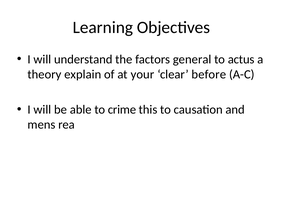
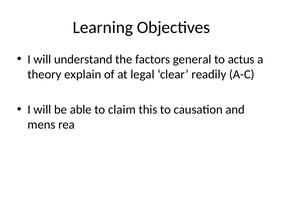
your: your -> legal
before: before -> readily
crime: crime -> claim
